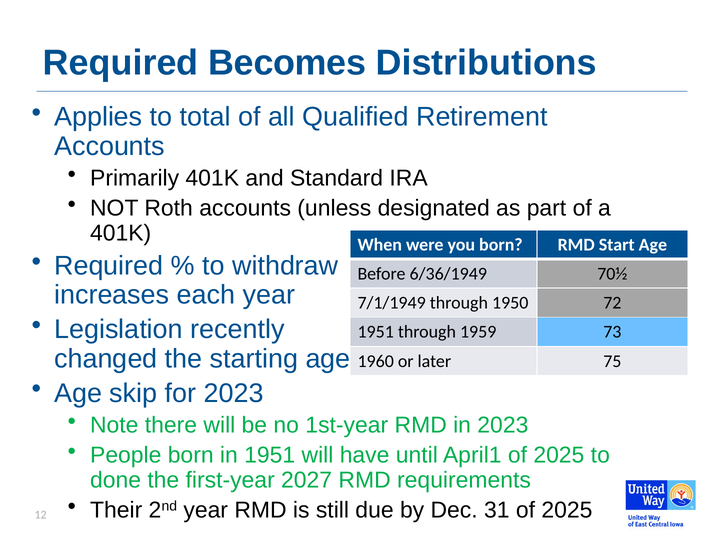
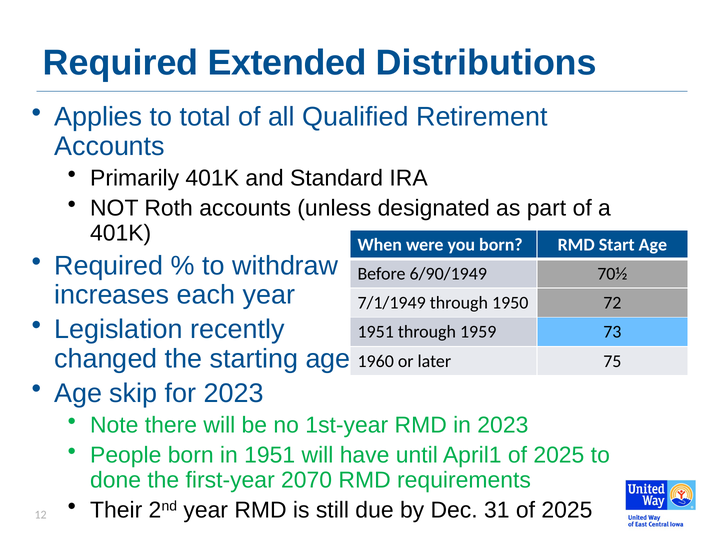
Becomes: Becomes -> Extended
6/36/1949: 6/36/1949 -> 6/90/1949
2027: 2027 -> 2070
